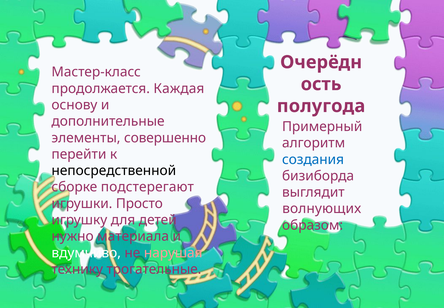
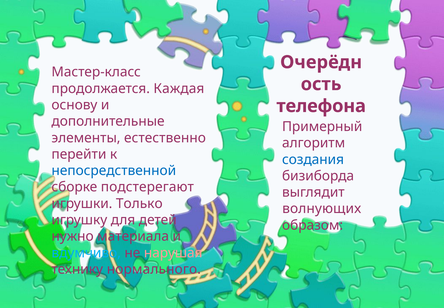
полугода: полугода -> телефона
совершенно: совершенно -> естественно
непосредственной colour: black -> blue
Просто: Просто -> Только
вдумчиво colour: white -> light blue
трогательные: трогательные -> нормального
